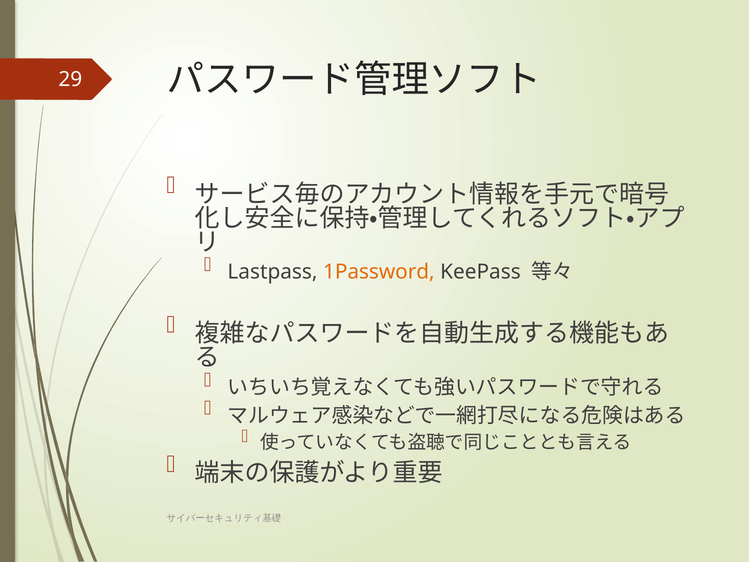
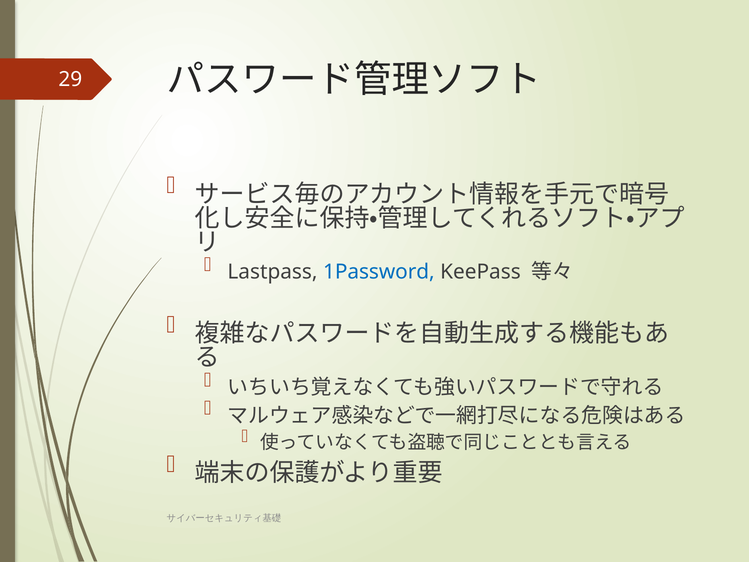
1Password colour: orange -> blue
